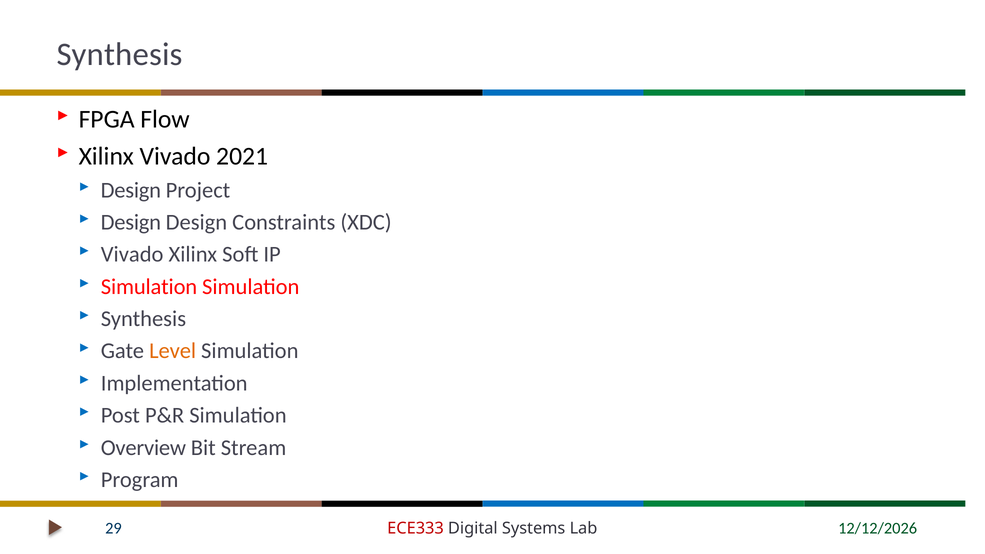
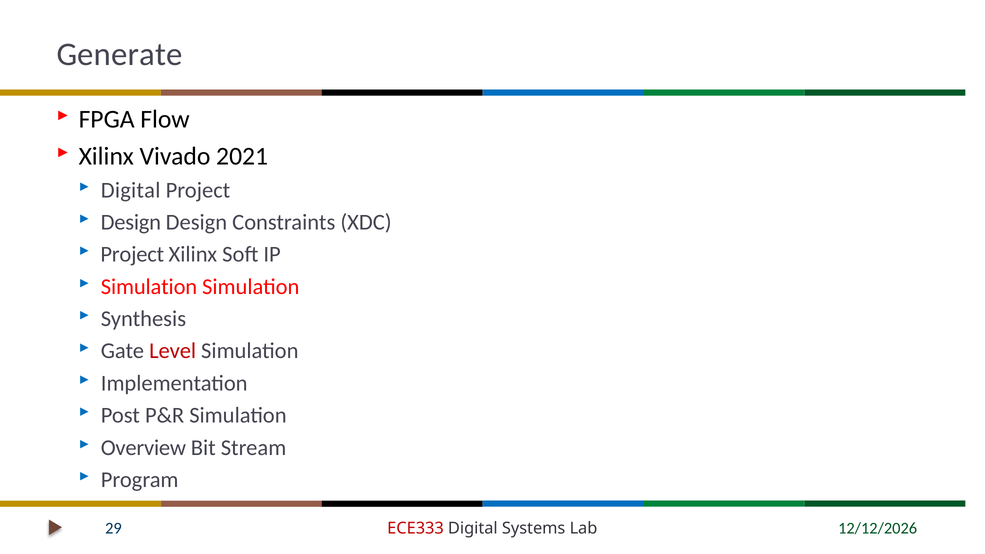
Synthesis at (120, 55): Synthesis -> Generate
Design at (131, 190): Design -> Digital
Vivado at (132, 254): Vivado -> Project
Level colour: orange -> red
